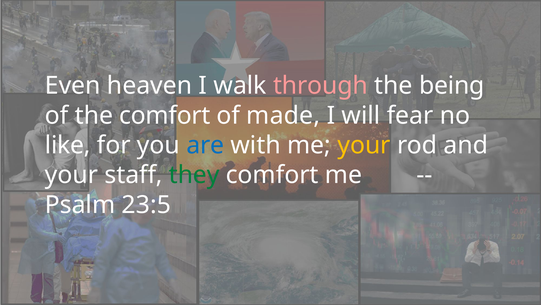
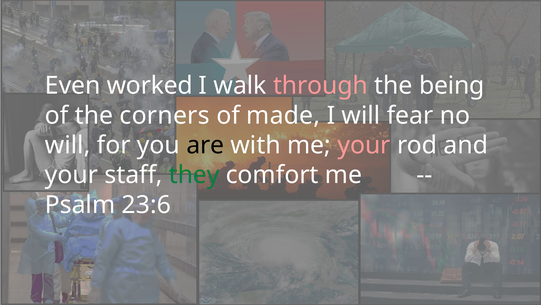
heaven: heaven -> worked
the comfort: comfort -> corners
like at (68, 145): like -> will
are colour: blue -> black
your at (364, 145) colour: yellow -> pink
23:5: 23:5 -> 23:6
